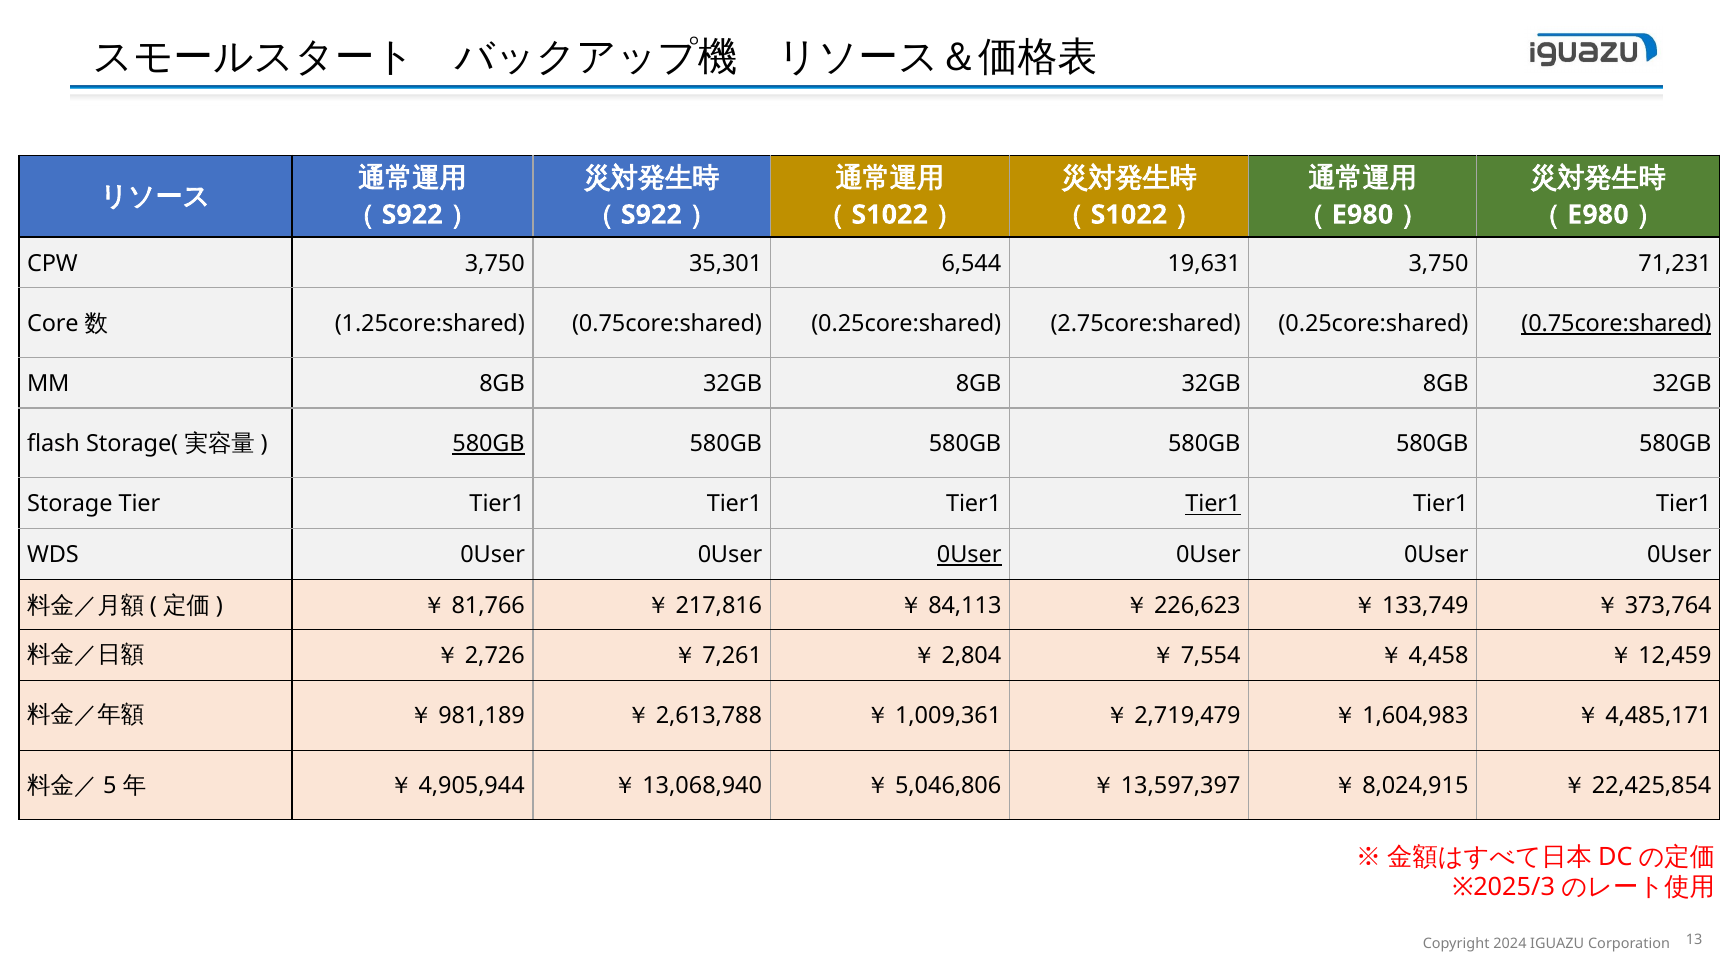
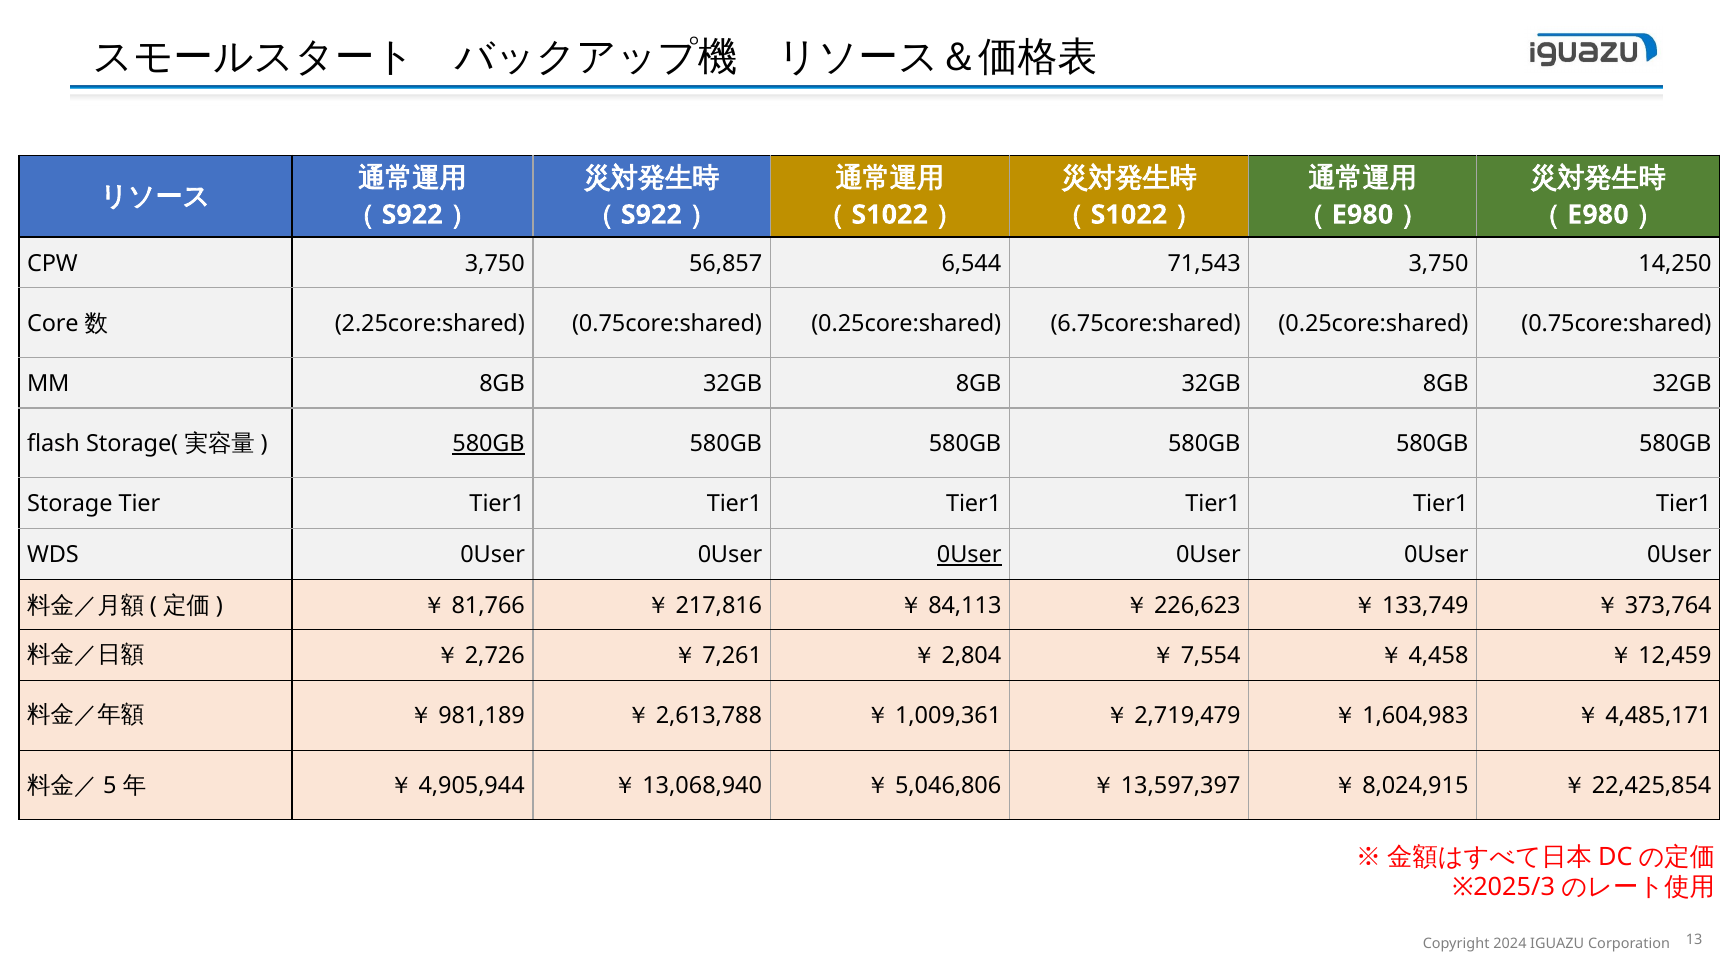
35,301: 35,301 -> 56,857
19,631: 19,631 -> 71,543
71,231: 71,231 -> 14,250
1.25core:shared: 1.25core:shared -> 2.25core:shared
2.75core:shared: 2.75core:shared -> 6.75core:shared
0.75core:shared at (1616, 324) underline: present -> none
Tier1 at (1213, 504) underline: present -> none
